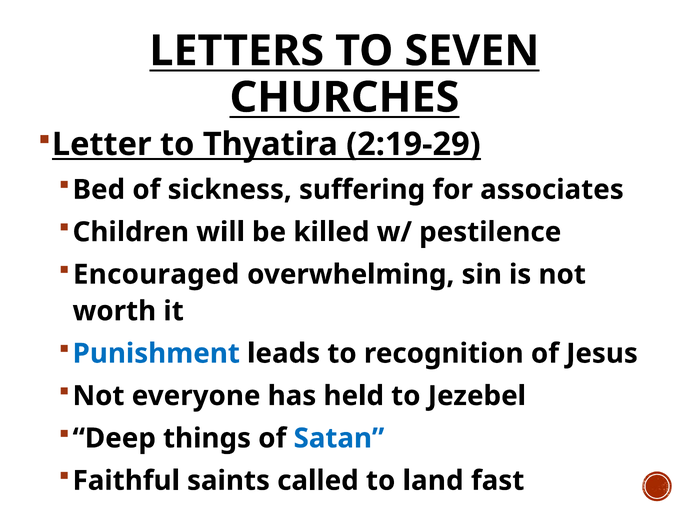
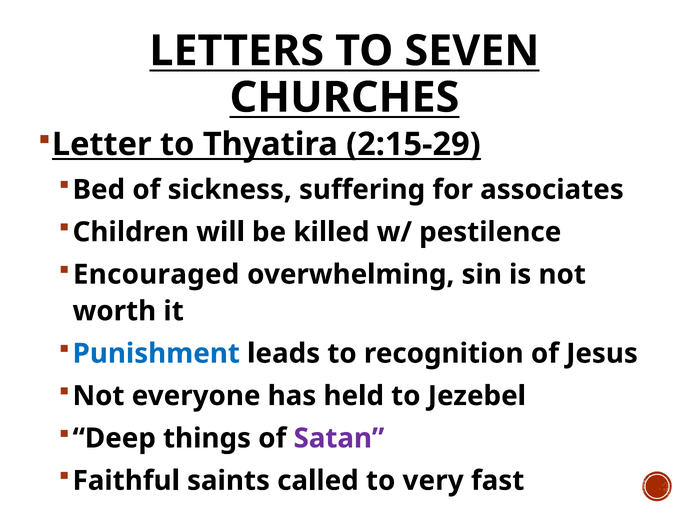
2:19-29: 2:19-29 -> 2:15-29
Satan colour: blue -> purple
land: land -> very
